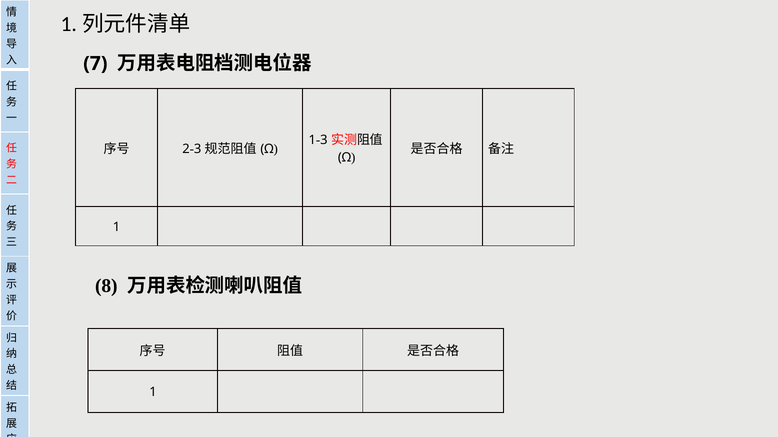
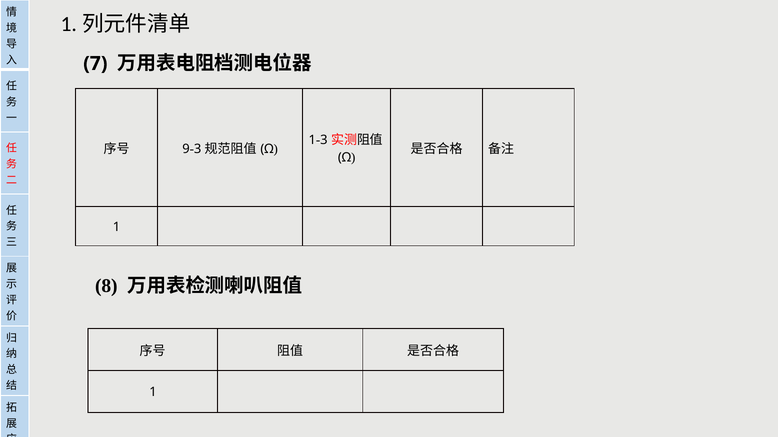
2: 2 -> 9
